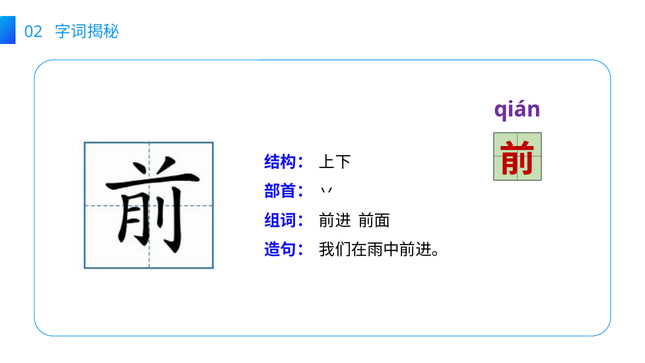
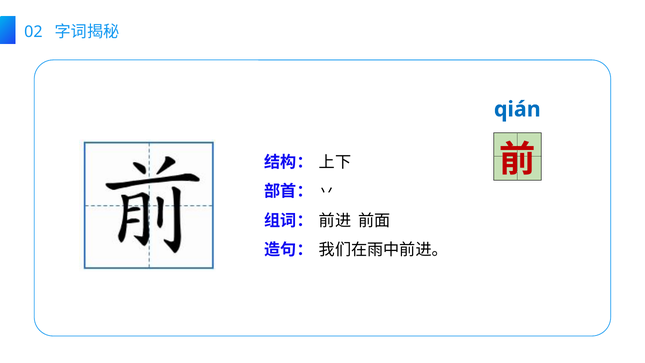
qián colour: purple -> blue
